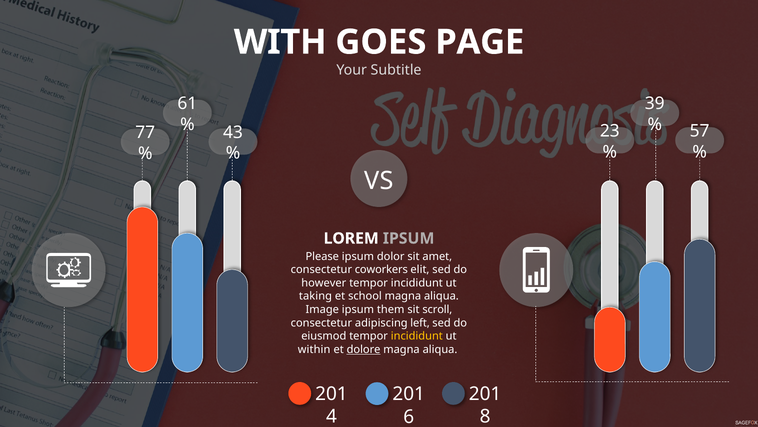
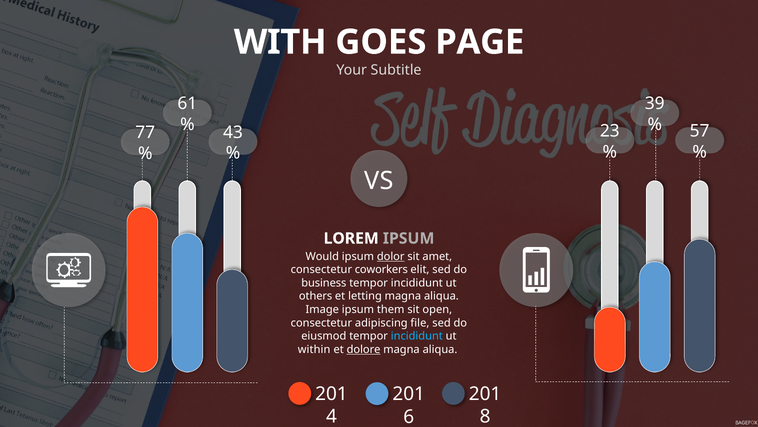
Please: Please -> Would
dolor underline: none -> present
however: however -> business
taking: taking -> others
school: school -> letting
scroll: scroll -> open
left: left -> file
incididunt at (417, 336) colour: yellow -> light blue
